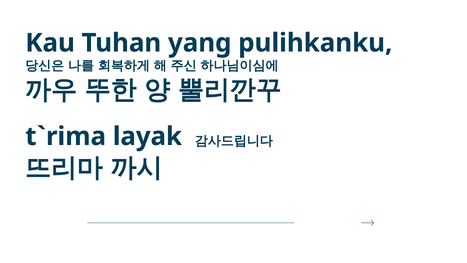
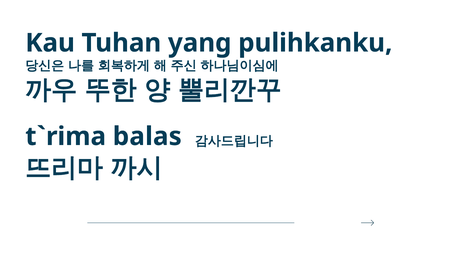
layak: layak -> balas
